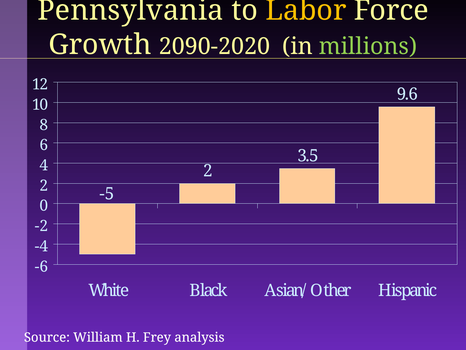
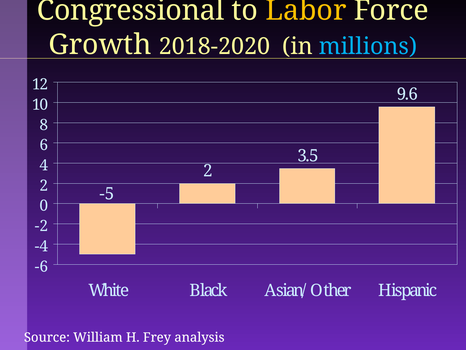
Pennsylvania: Pennsylvania -> Congressional
2090-2020: 2090-2020 -> 2018-2020
millions colour: light green -> light blue
